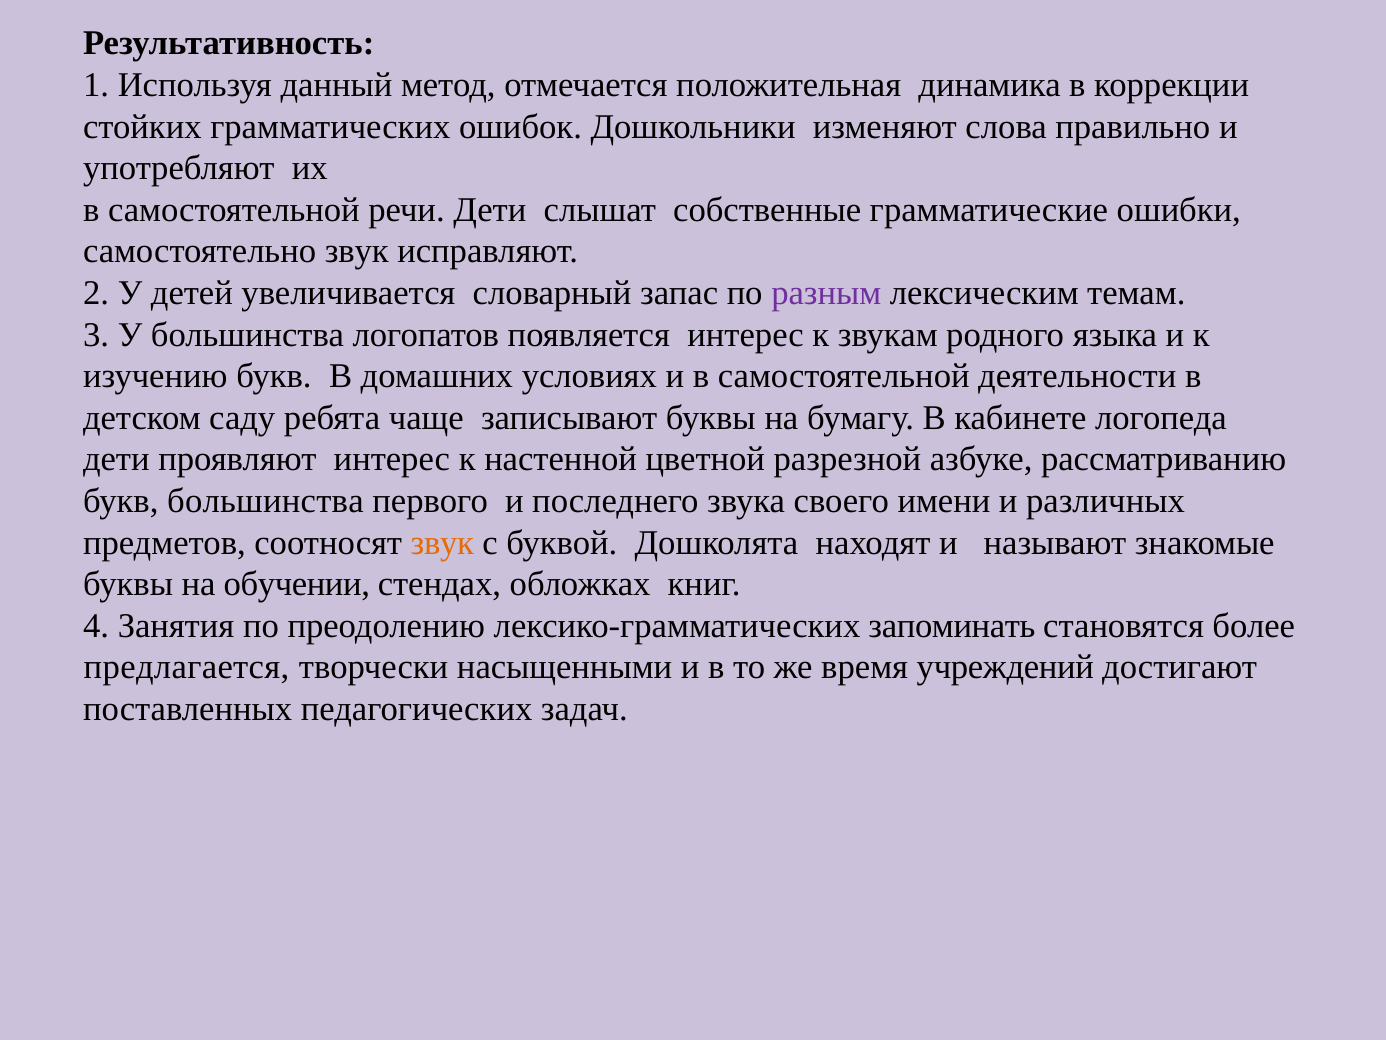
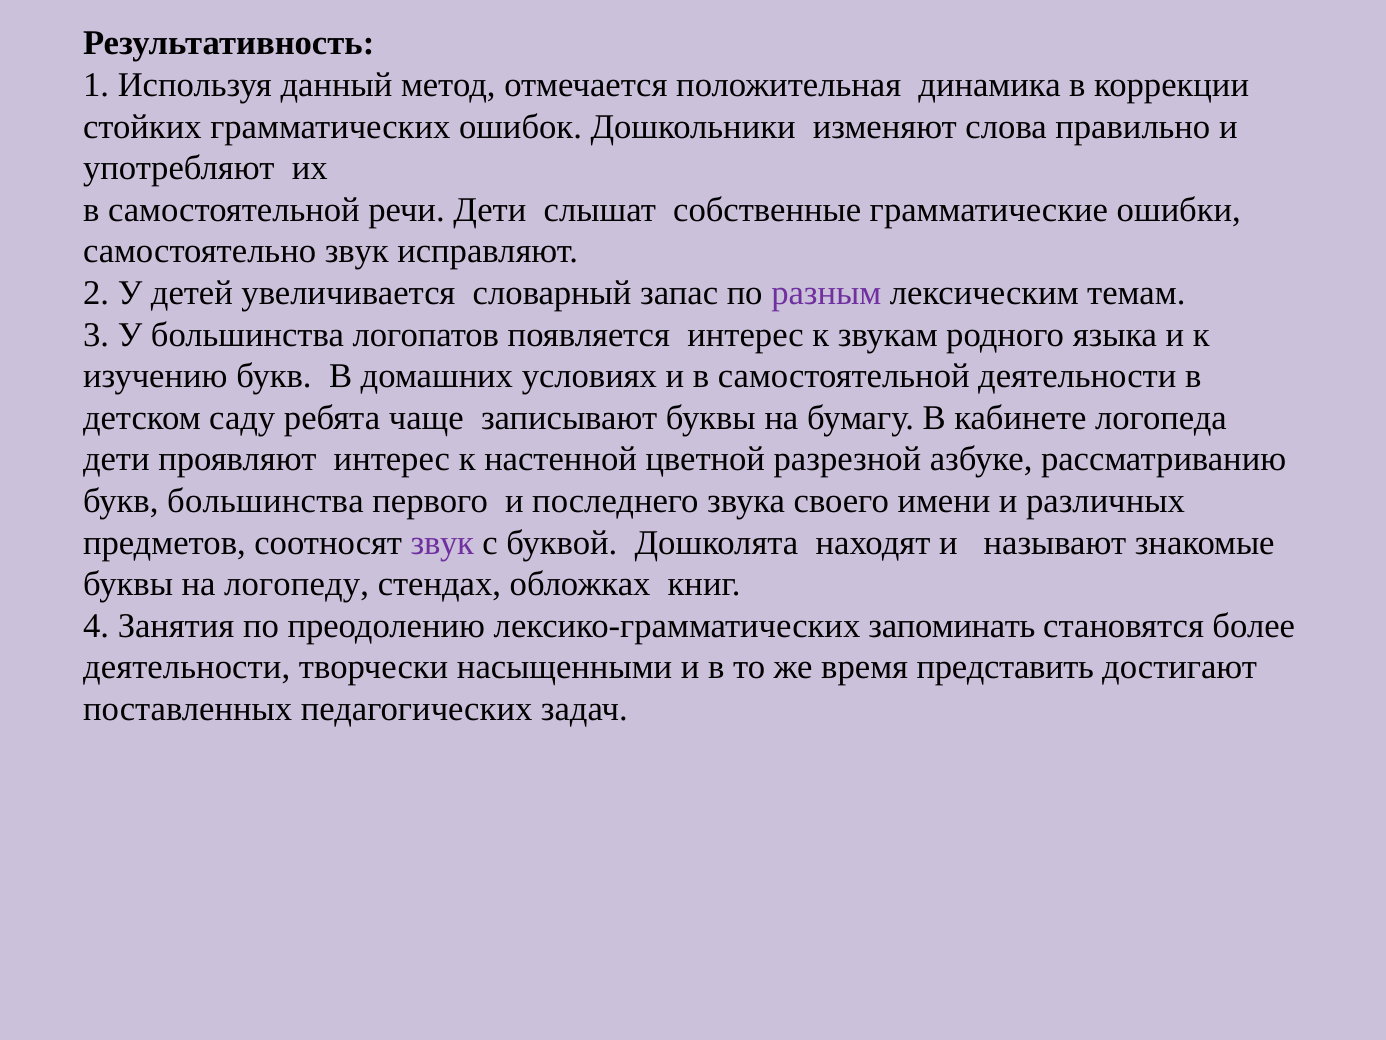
звук at (442, 542) colour: orange -> purple
обучении: обучении -> логопеду
предлагается at (187, 667): предлагается -> деятельности
учреждений: учреждений -> представить
